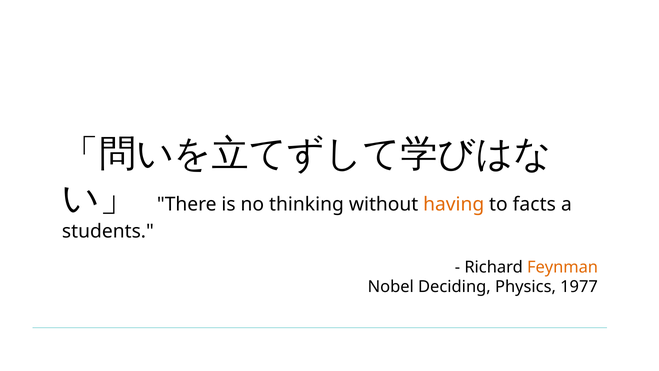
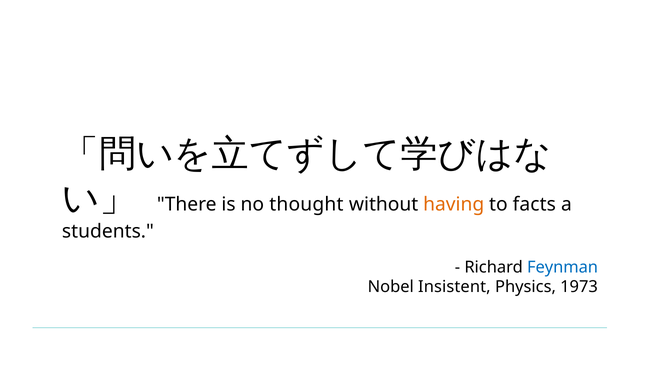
thinking: thinking -> thought
Feynman colour: orange -> blue
Deciding: Deciding -> Insistent
1977: 1977 -> 1973
